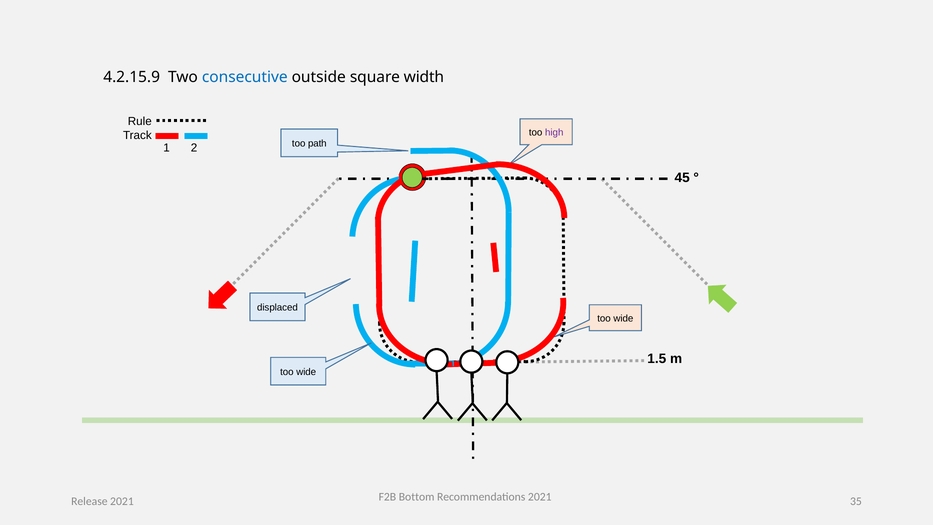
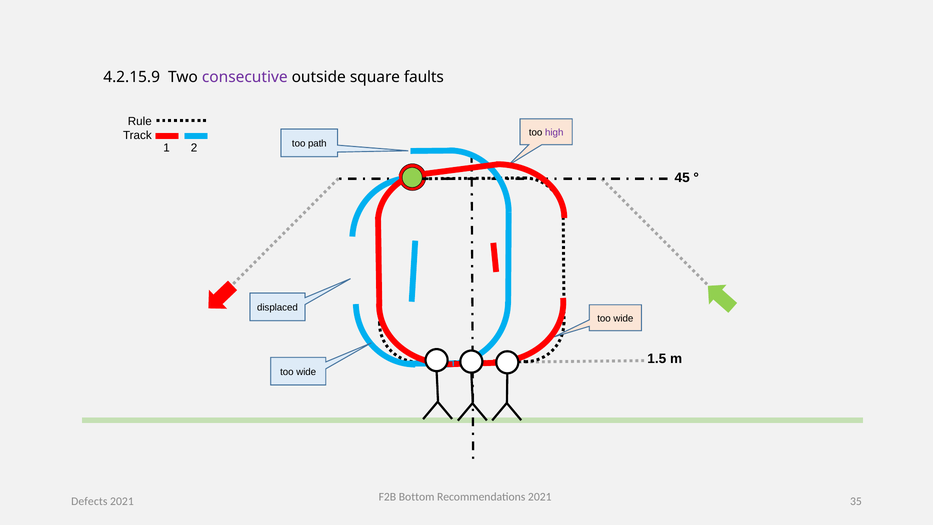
consecutive colour: blue -> purple
width: width -> faults
Release: Release -> Defects
